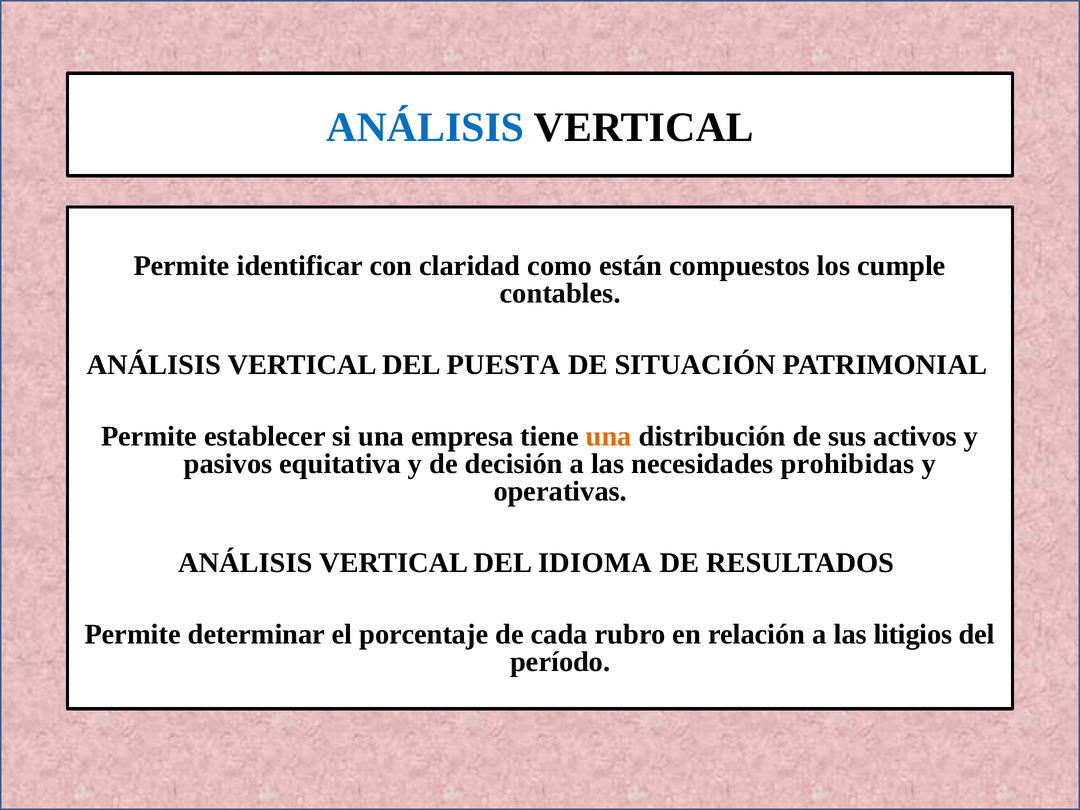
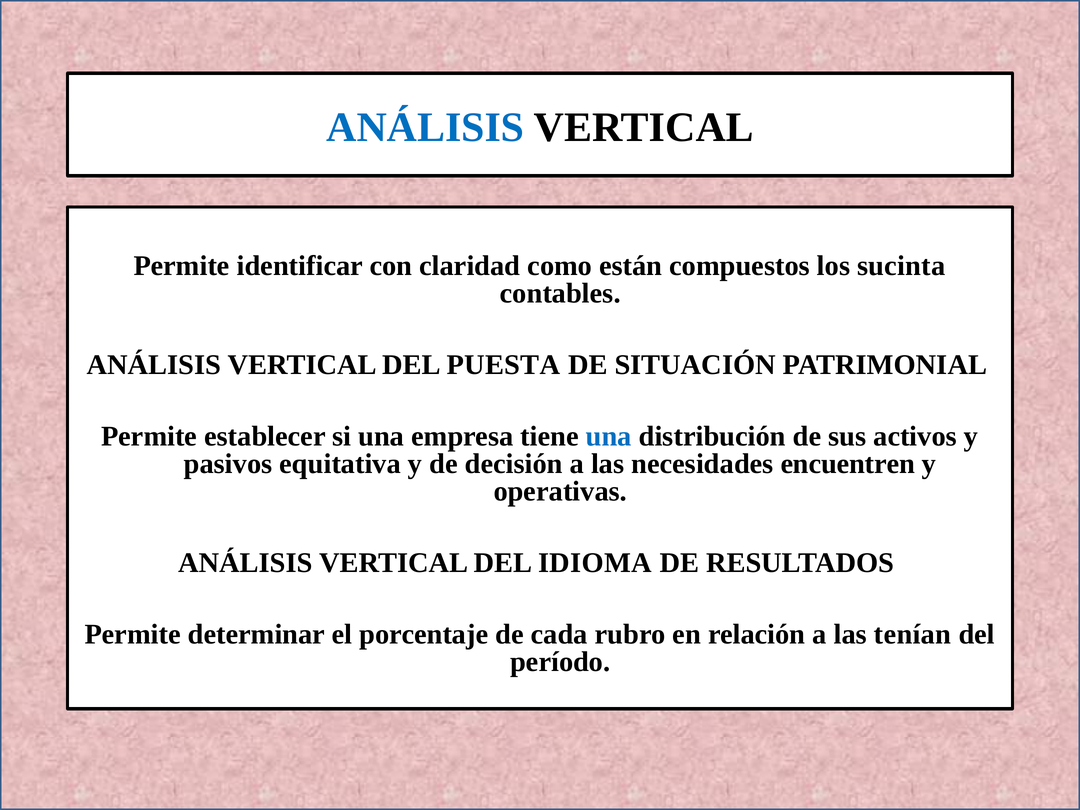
cumple: cumple -> sucinta
una at (609, 436) colour: orange -> blue
prohibidas: prohibidas -> encuentren
litigios: litigios -> tenían
